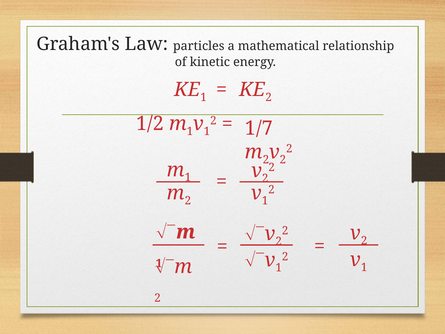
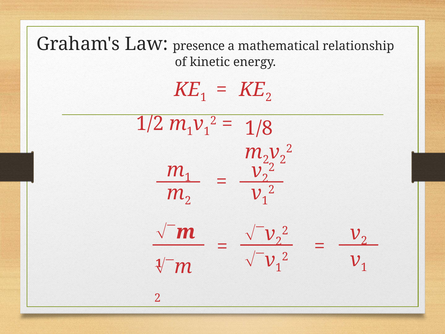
particles: particles -> presence
1/7: 1/7 -> 1/8
